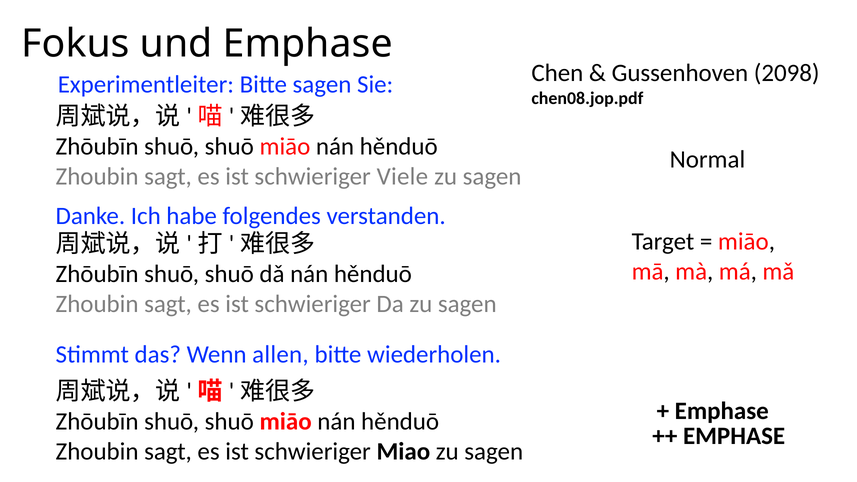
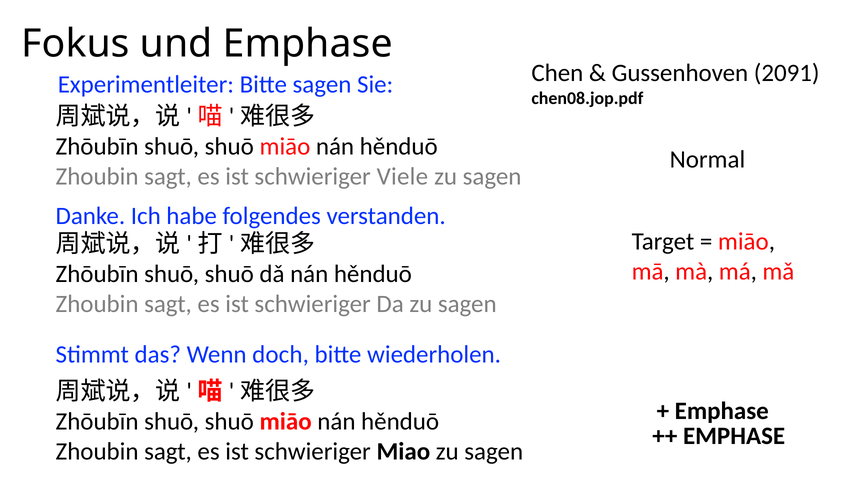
2098: 2098 -> 2091
allen: allen -> doch
